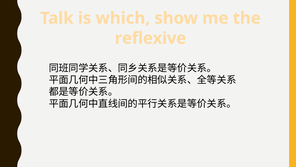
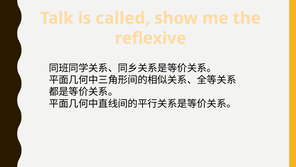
which: which -> called
